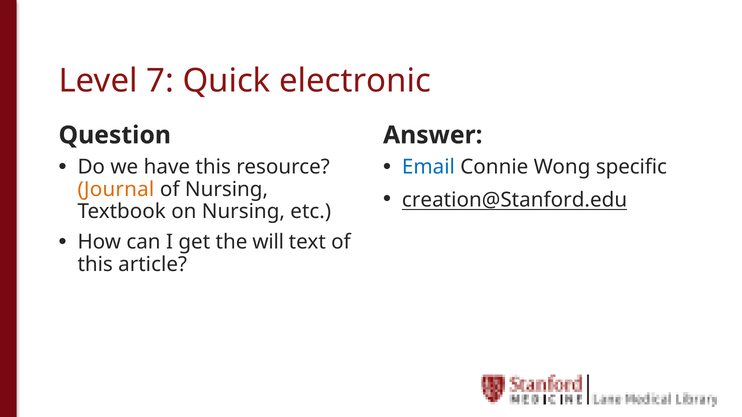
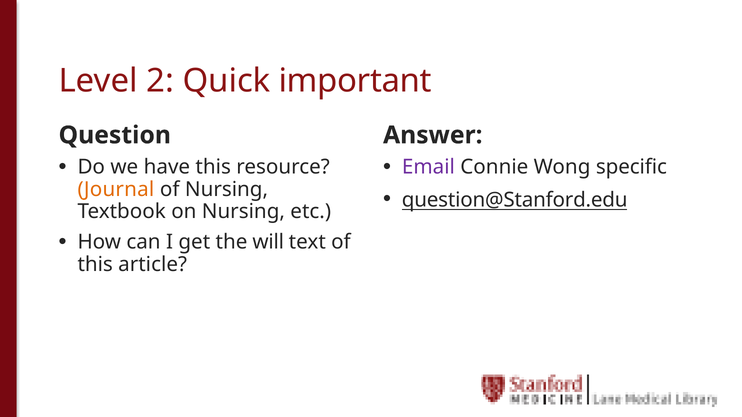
7: 7 -> 2
electronic: electronic -> important
Email colour: blue -> purple
creation@Stanford.edu: creation@Stanford.edu -> question@Stanford.edu
